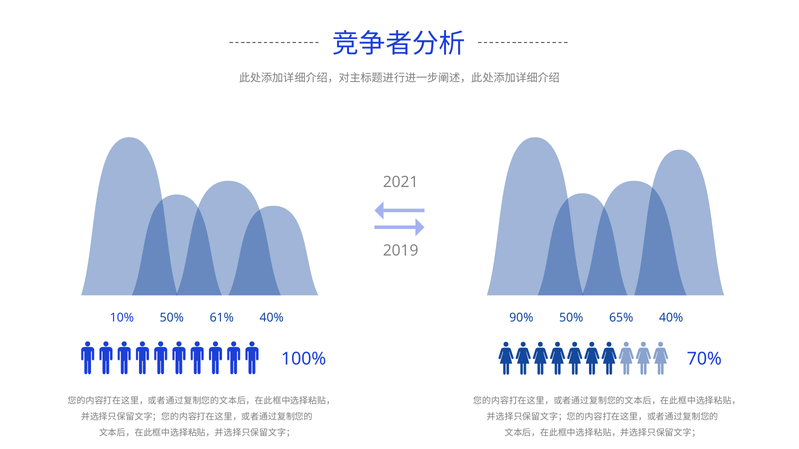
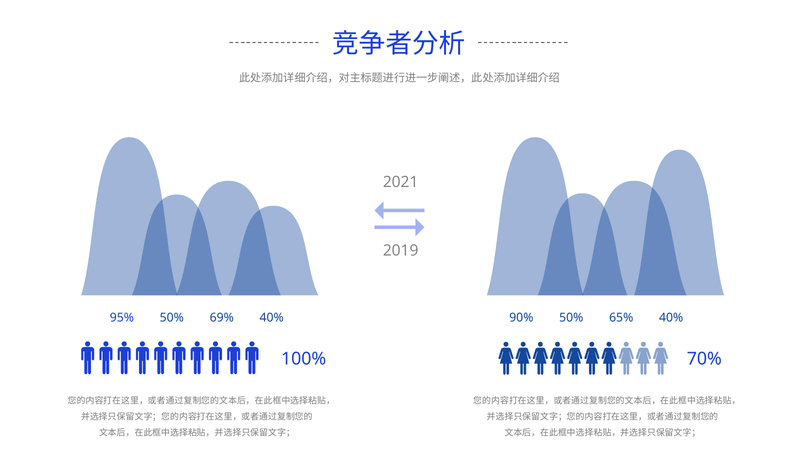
10%: 10% -> 95%
61%: 61% -> 69%
